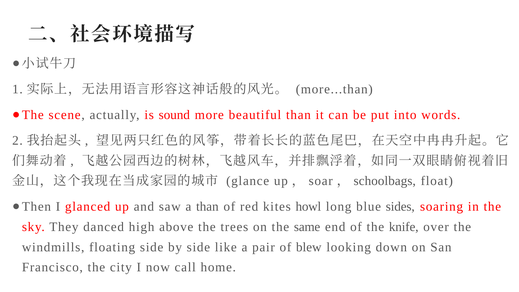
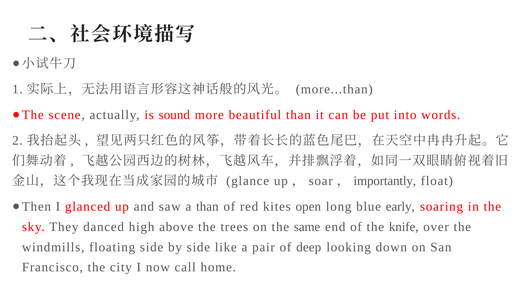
schoolbags: schoolbags -> importantly
howl: howl -> open
sides: sides -> early
blew: blew -> deep
